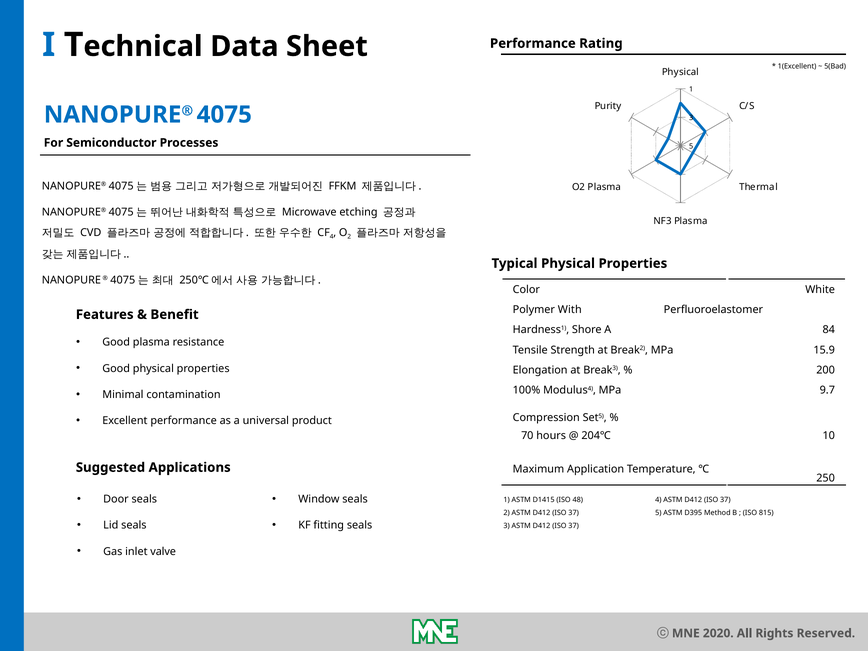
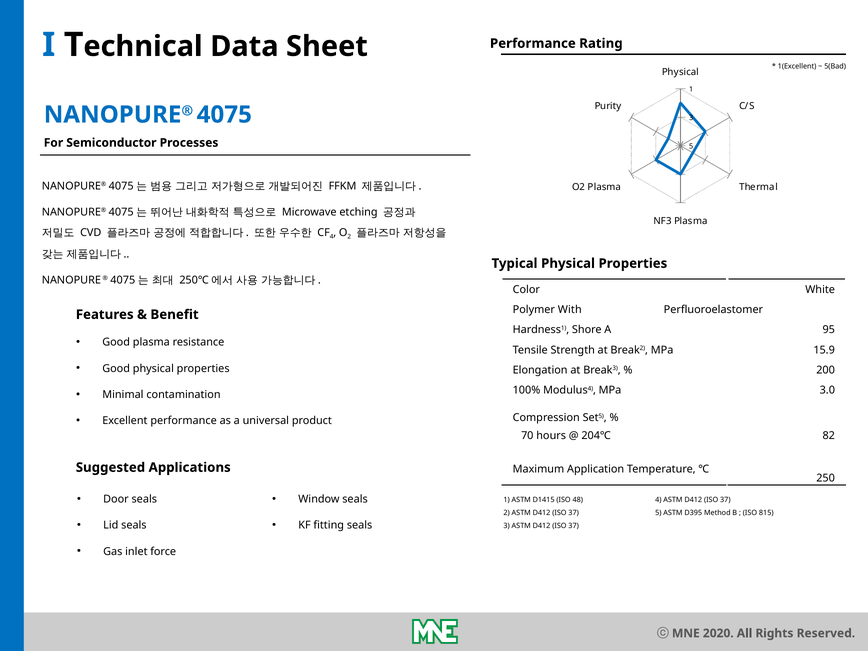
84: 84 -> 95
9.7: 9.7 -> 3.0
10: 10 -> 82
valve: valve -> force
